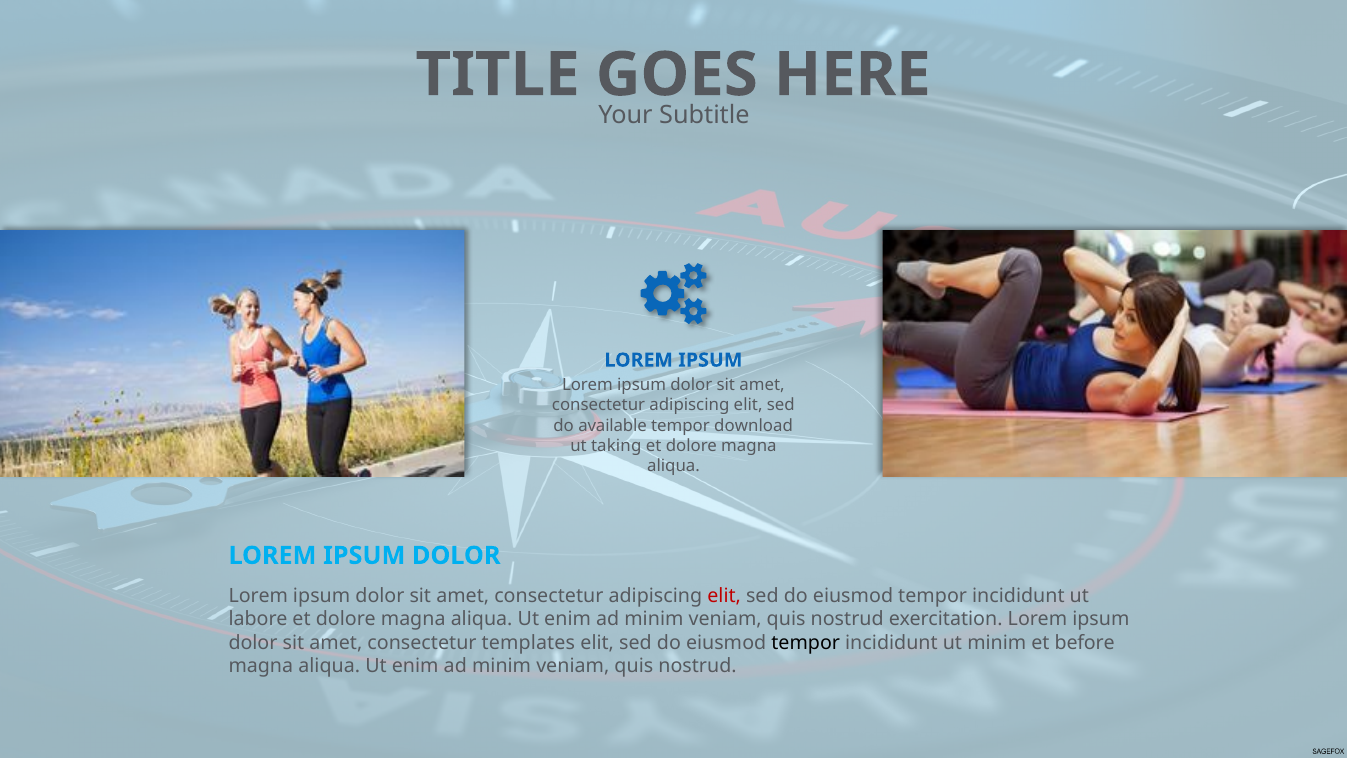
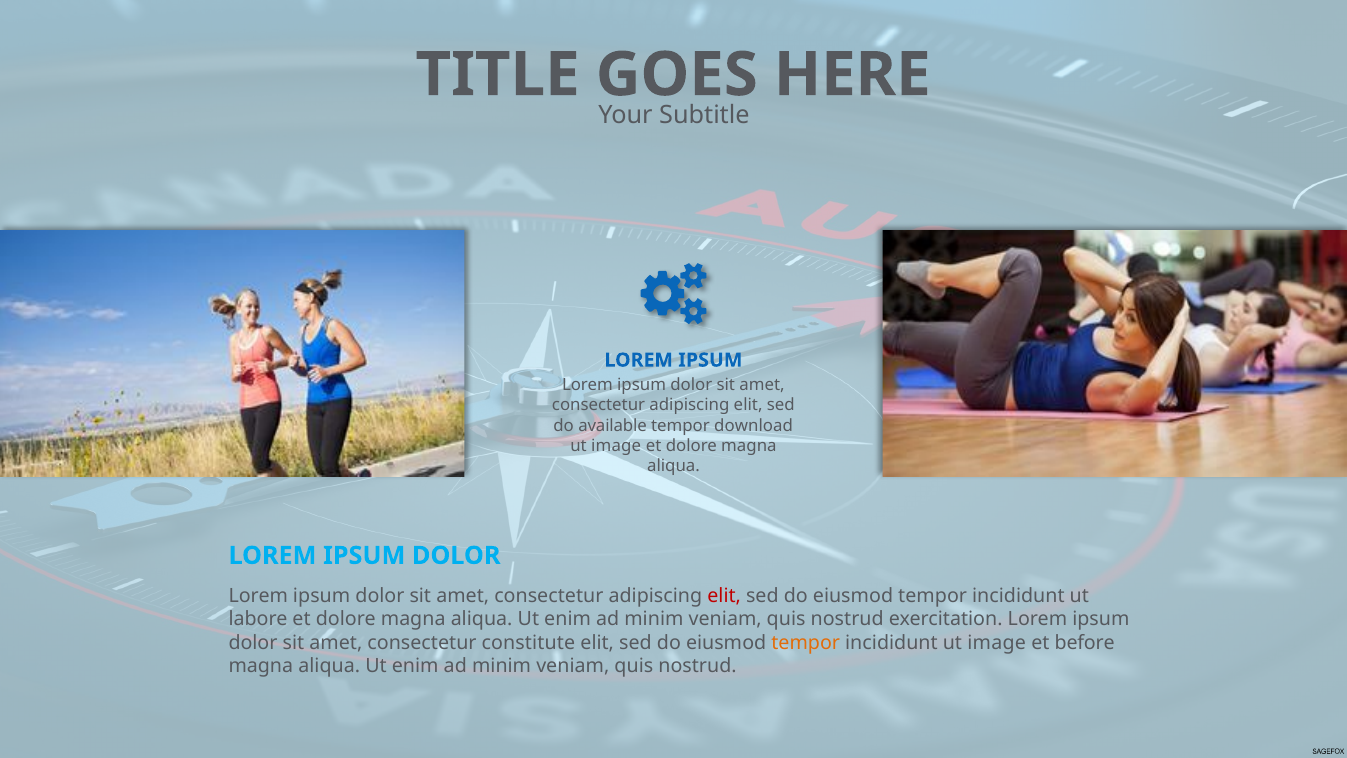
taking at (616, 446): taking -> image
templates: templates -> constitute
tempor at (806, 643) colour: black -> orange
incididunt ut minim: minim -> image
